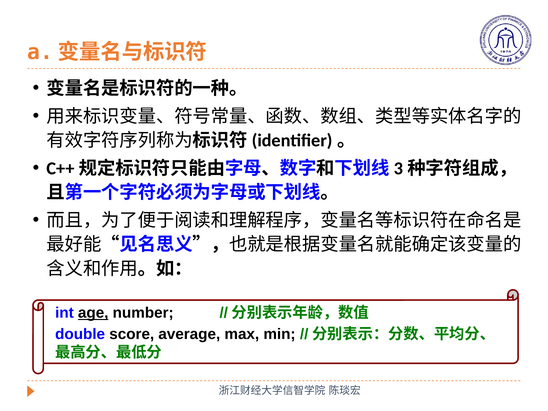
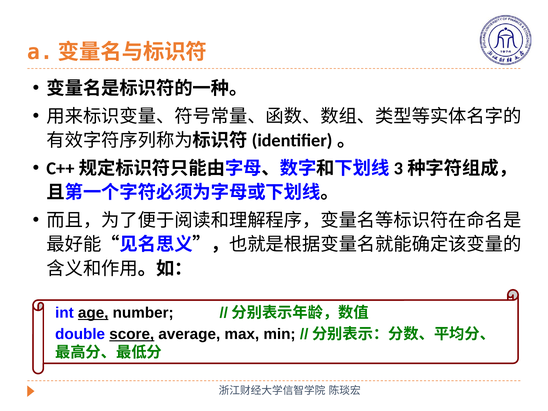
score underline: none -> present
